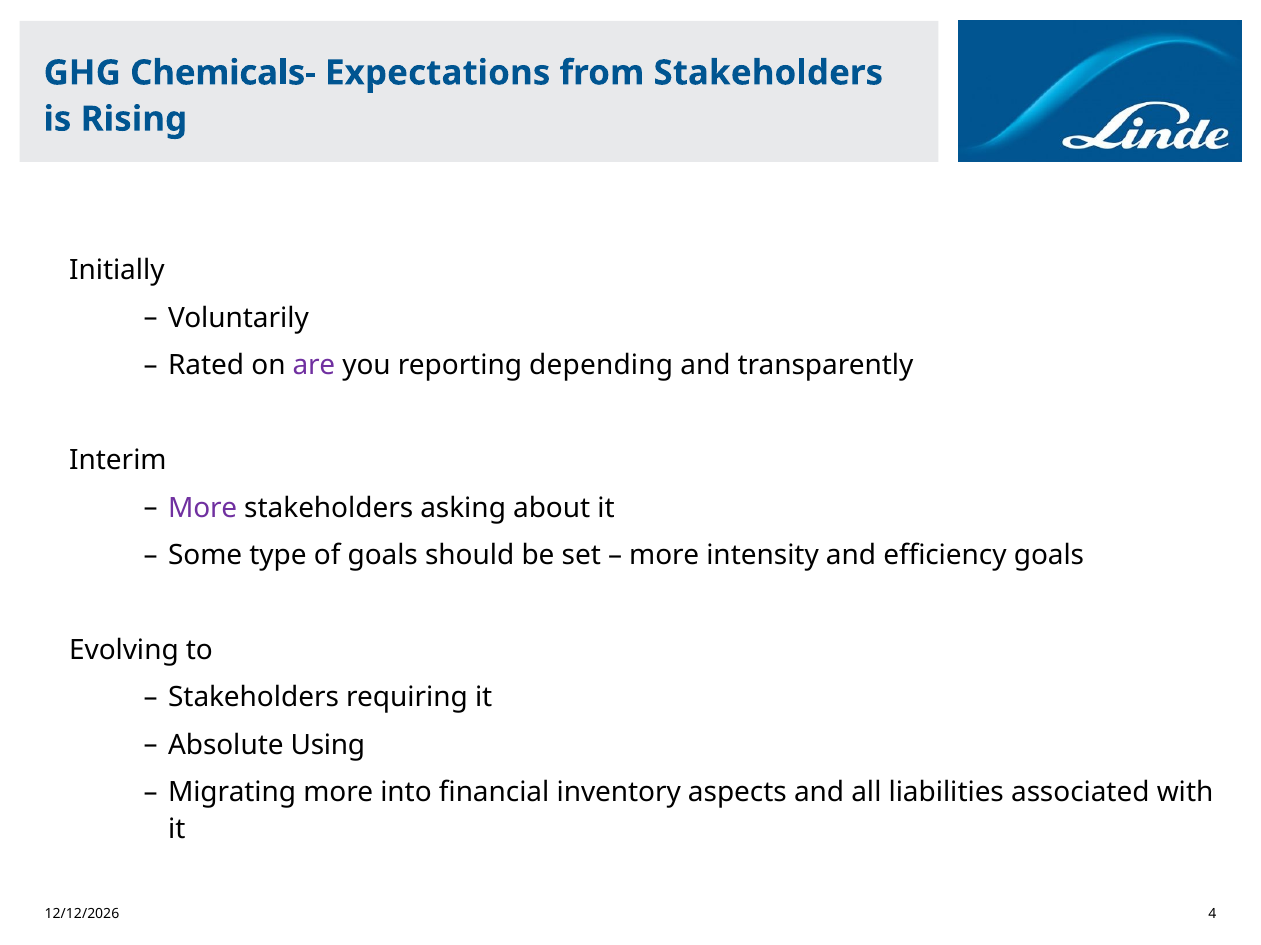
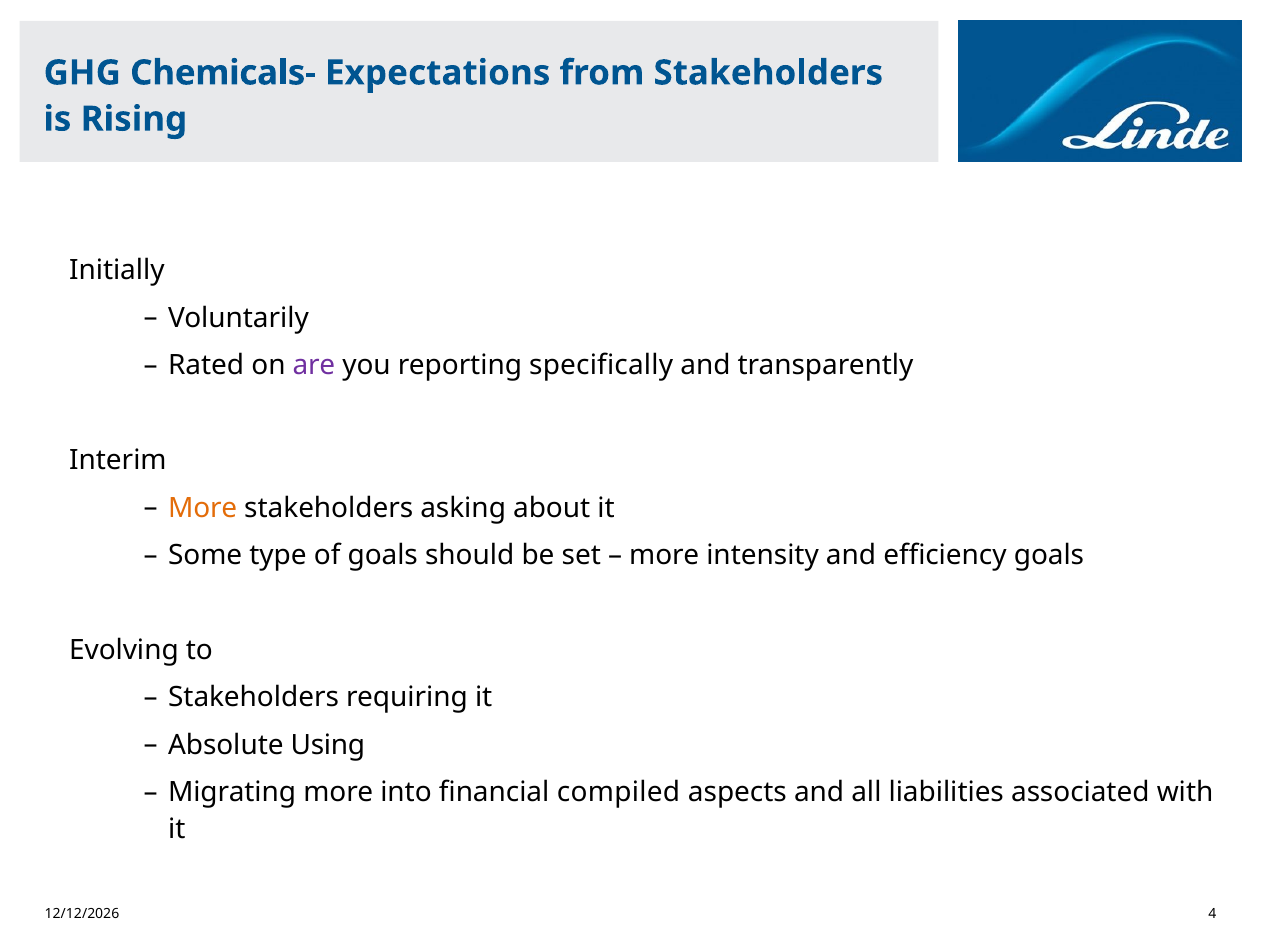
depending: depending -> specifically
More at (203, 508) colour: purple -> orange
inventory: inventory -> compiled
